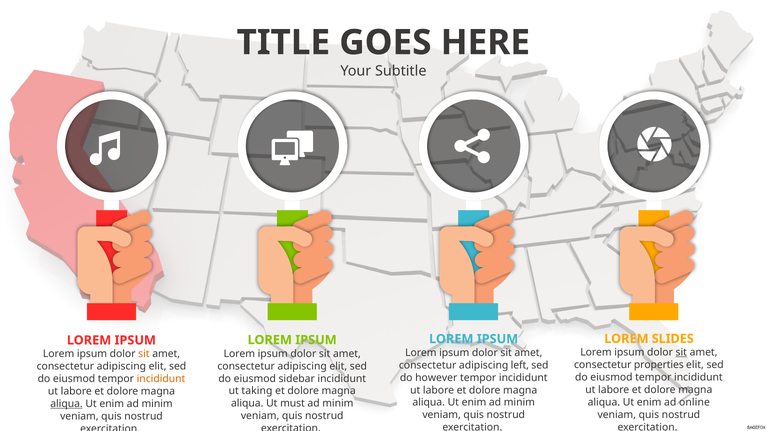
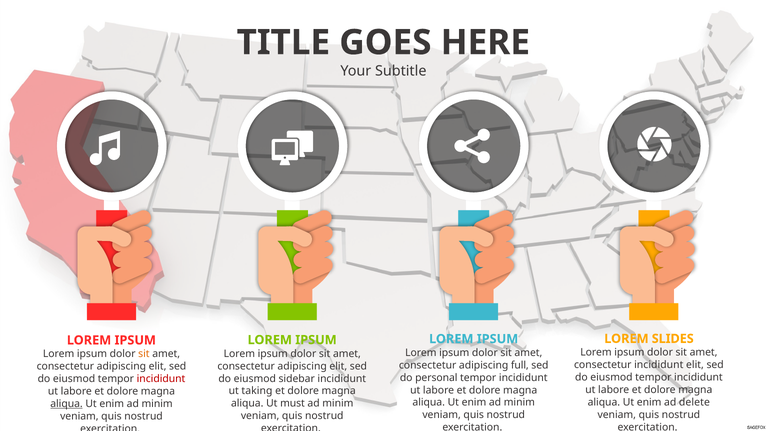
sit at (681, 353) underline: present -> none
consectetur properties: properties -> incididunt
left: left -> full
however: however -> personal
incididunt at (161, 379) colour: orange -> red
online: online -> delete
